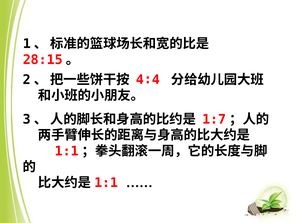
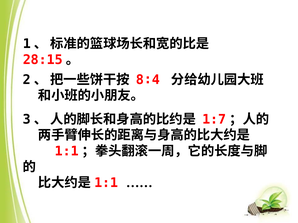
4∶4: 4∶4 -> 8∶4
